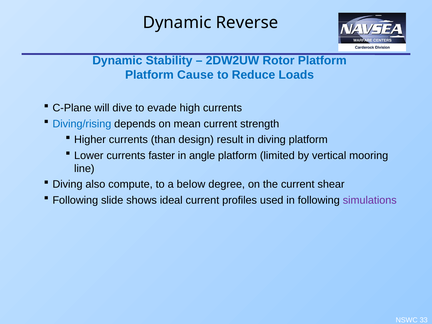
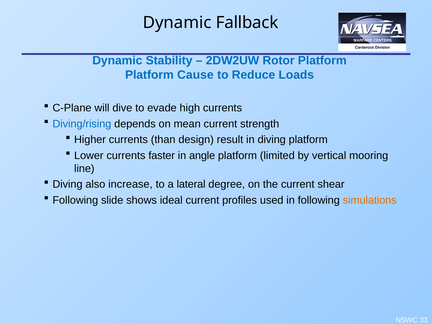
Reverse: Reverse -> Fallback
compute: compute -> increase
below: below -> lateral
simulations colour: purple -> orange
